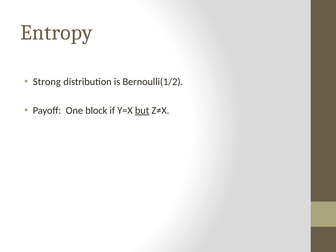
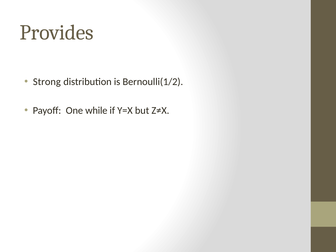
Entropy: Entropy -> Provides
block: block -> while
but underline: present -> none
